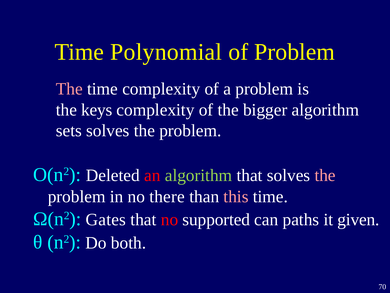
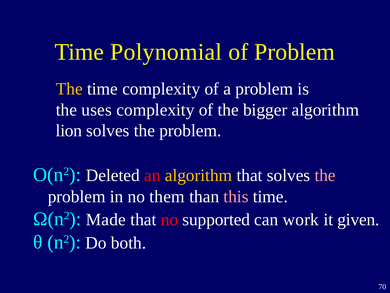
The at (69, 89) colour: pink -> yellow
keys: keys -> uses
sets: sets -> lion
algorithm at (199, 175) colour: light green -> yellow
there: there -> them
Gates: Gates -> Made
paths: paths -> work
